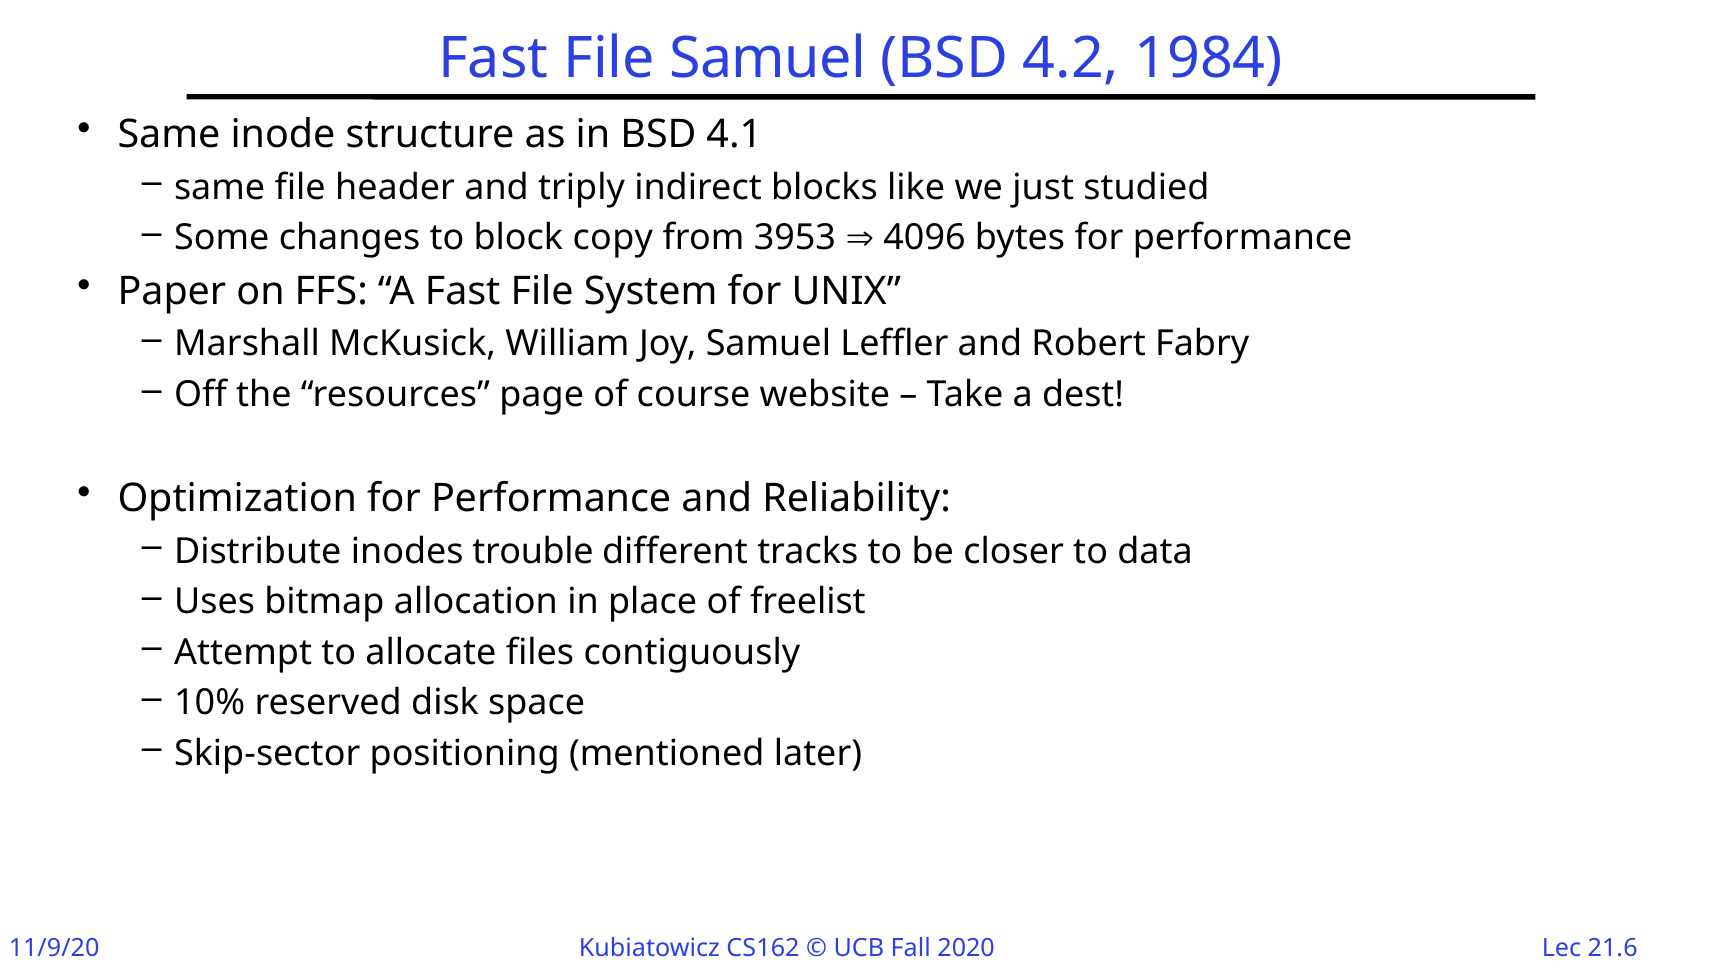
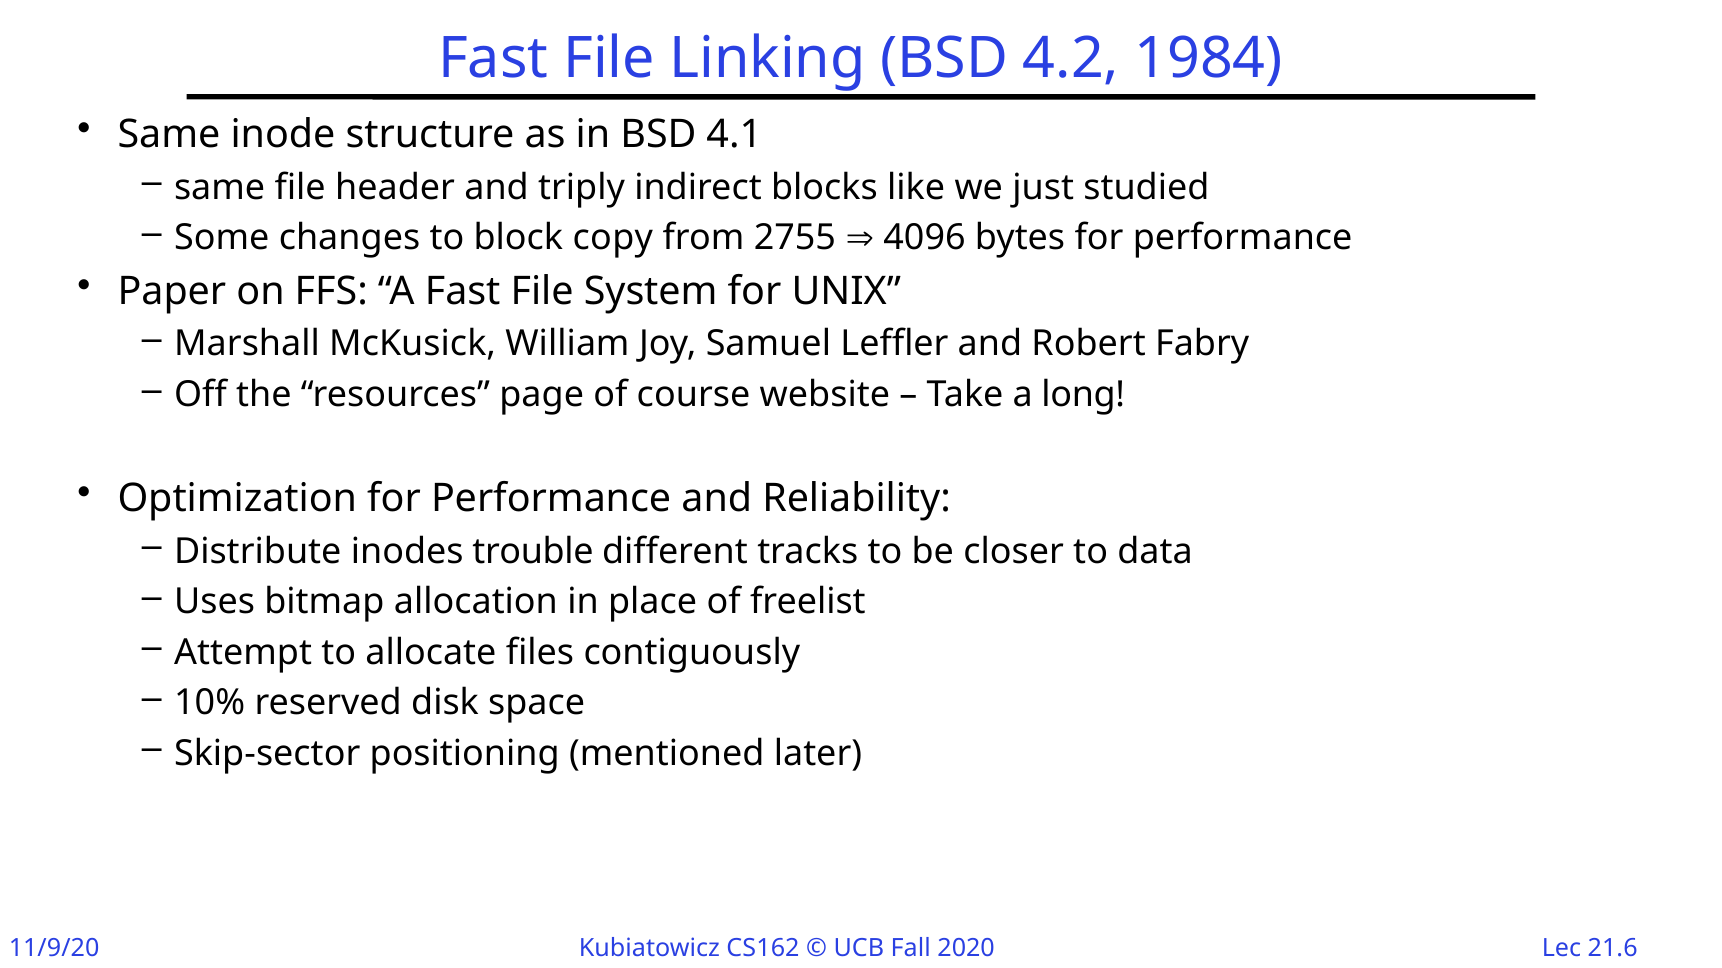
File Samuel: Samuel -> Linking
3953: 3953 -> 2755
dest: dest -> long
